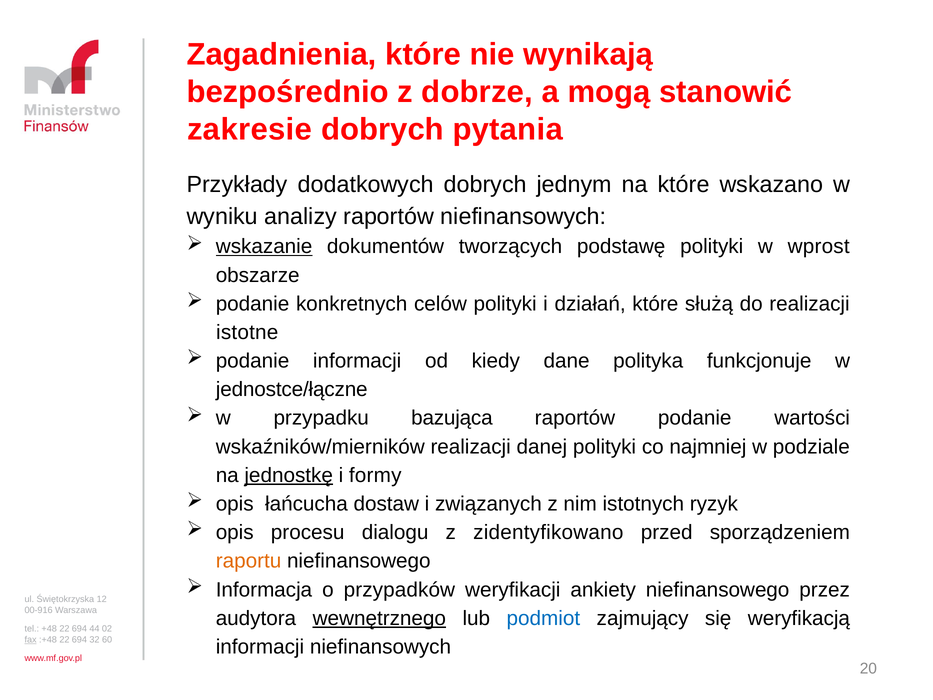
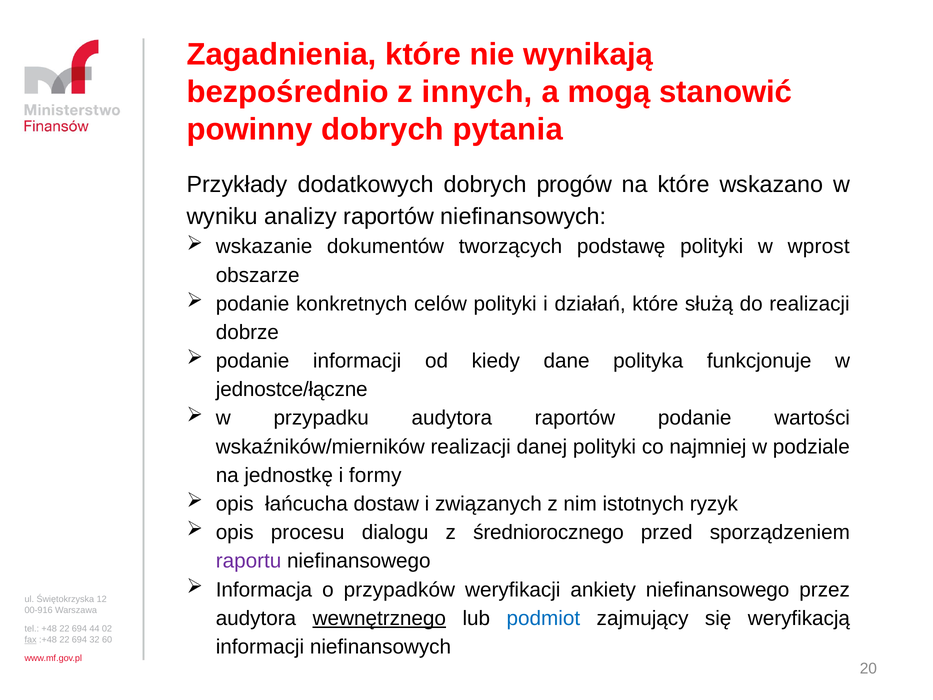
dobrze: dobrze -> innych
zakresie: zakresie -> powinny
jednym: jednym -> progów
wskazanie underline: present -> none
istotne: istotne -> dobrze
przypadku bazująca: bazująca -> audytora
jednostkę underline: present -> none
zidentyfikowano: zidentyfikowano -> średniorocznego
raportu colour: orange -> purple
